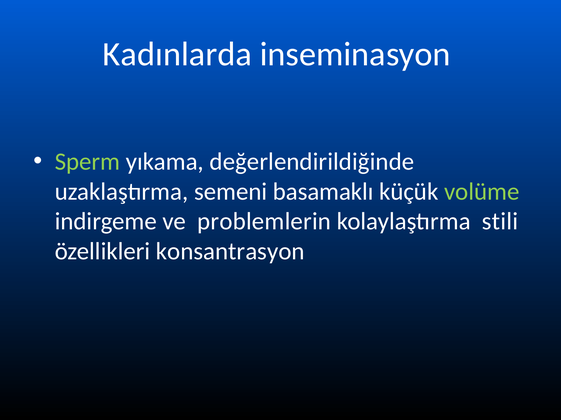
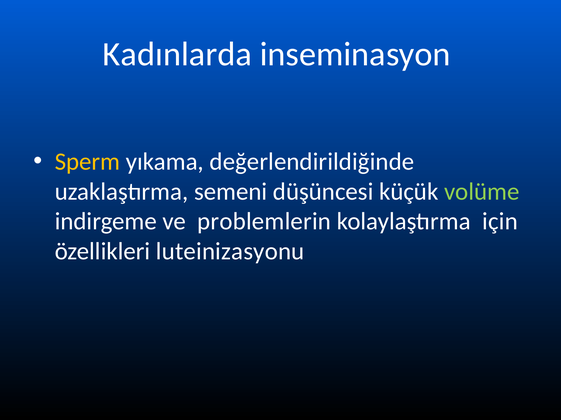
Sperm colour: light green -> yellow
basamaklı: basamaklı -> düşüncesi
stili: stili -> için
konsantrasyon: konsantrasyon -> luteinizasyonu
